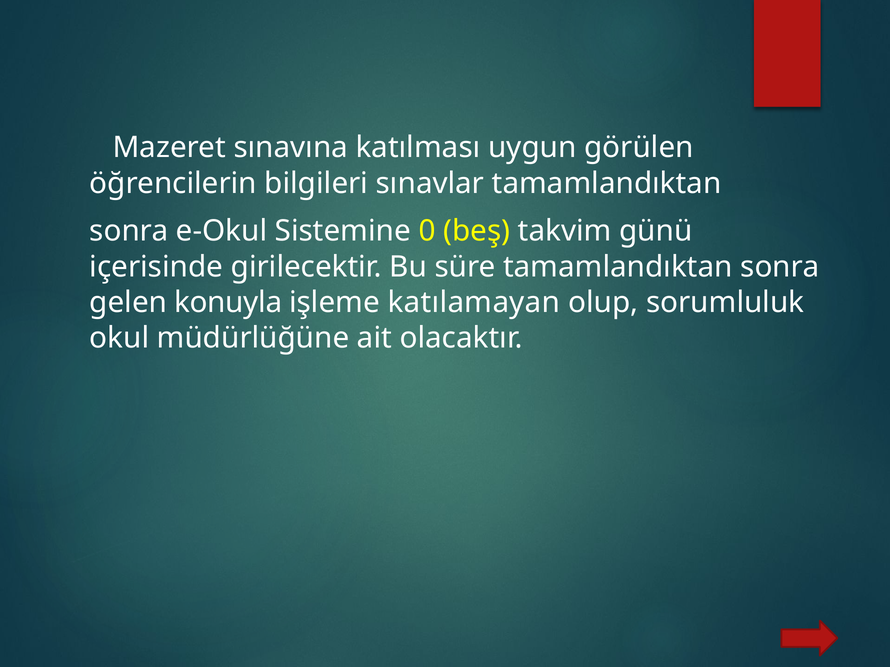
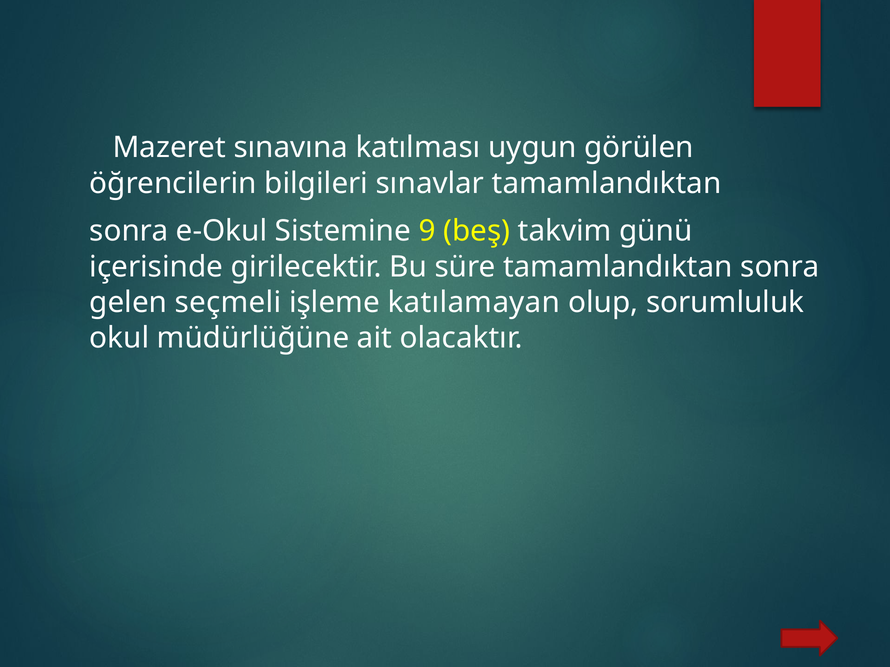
0: 0 -> 9
konuyla: konuyla -> seçmeli
